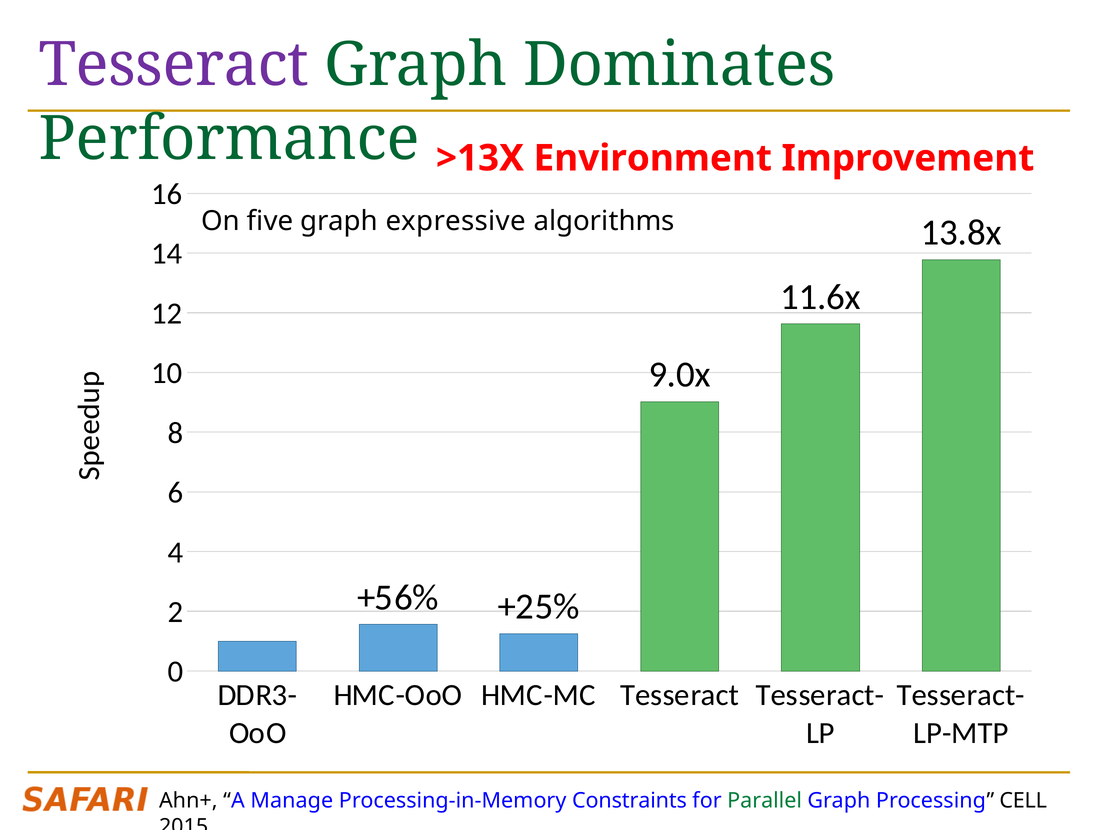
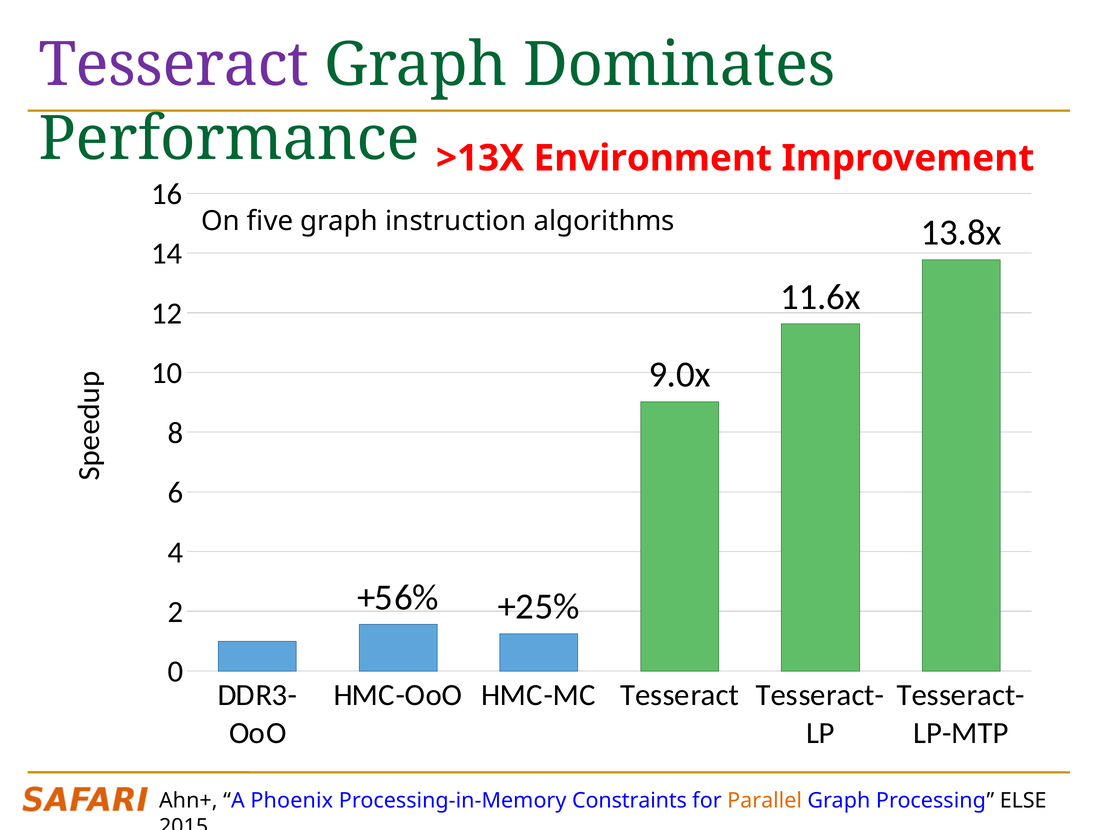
expressive: expressive -> instruction
Manage: Manage -> Phoenix
Parallel colour: green -> orange
CELL: CELL -> ELSE
